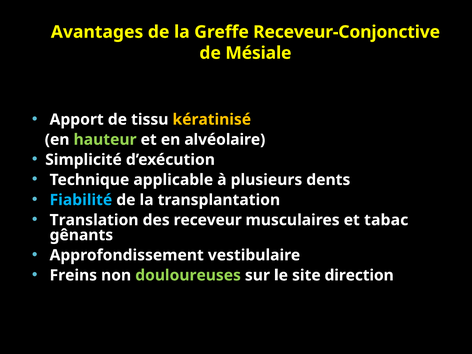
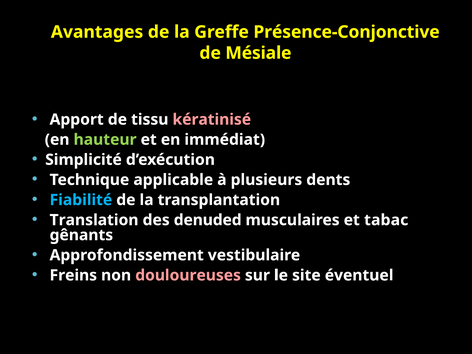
Receveur-Conjonctive: Receveur-Conjonctive -> Présence-Conjonctive
kératinisé colour: yellow -> pink
alvéolaire: alvéolaire -> immédiat
receveur: receveur -> denuded
douloureuses colour: light green -> pink
direction: direction -> éventuel
